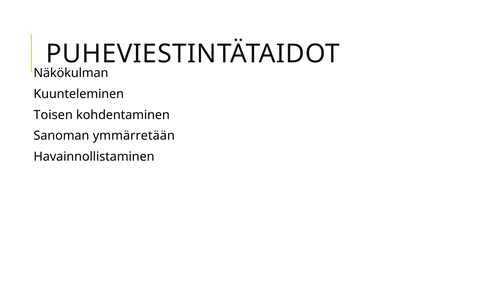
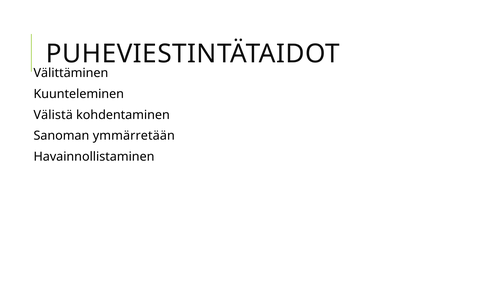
Näkökulman: Näkökulman -> Välittäminen
Toisen: Toisen -> Välistä
